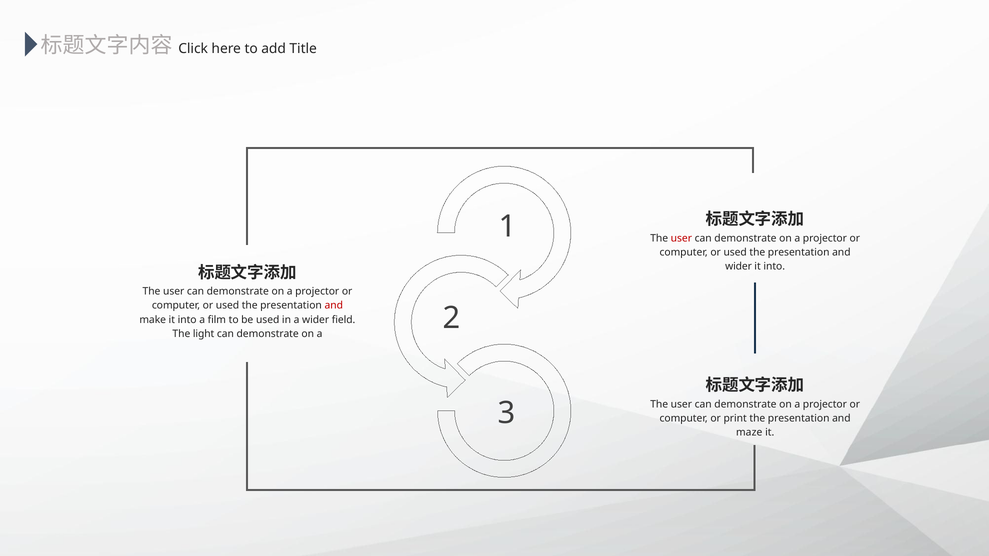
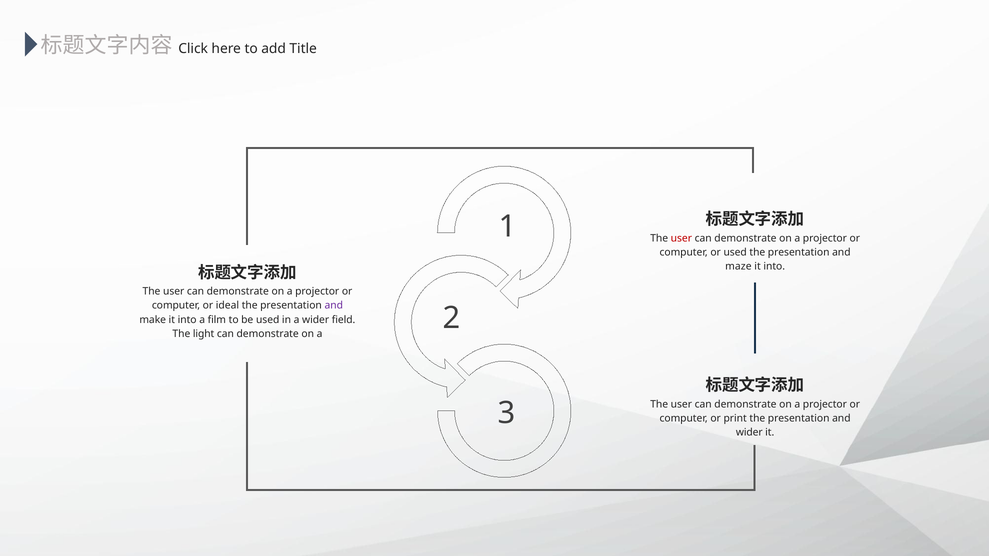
wider at (739, 267): wider -> maze
used at (227, 306): used -> ideal
and at (334, 306) colour: red -> purple
maze at (749, 433): maze -> wider
